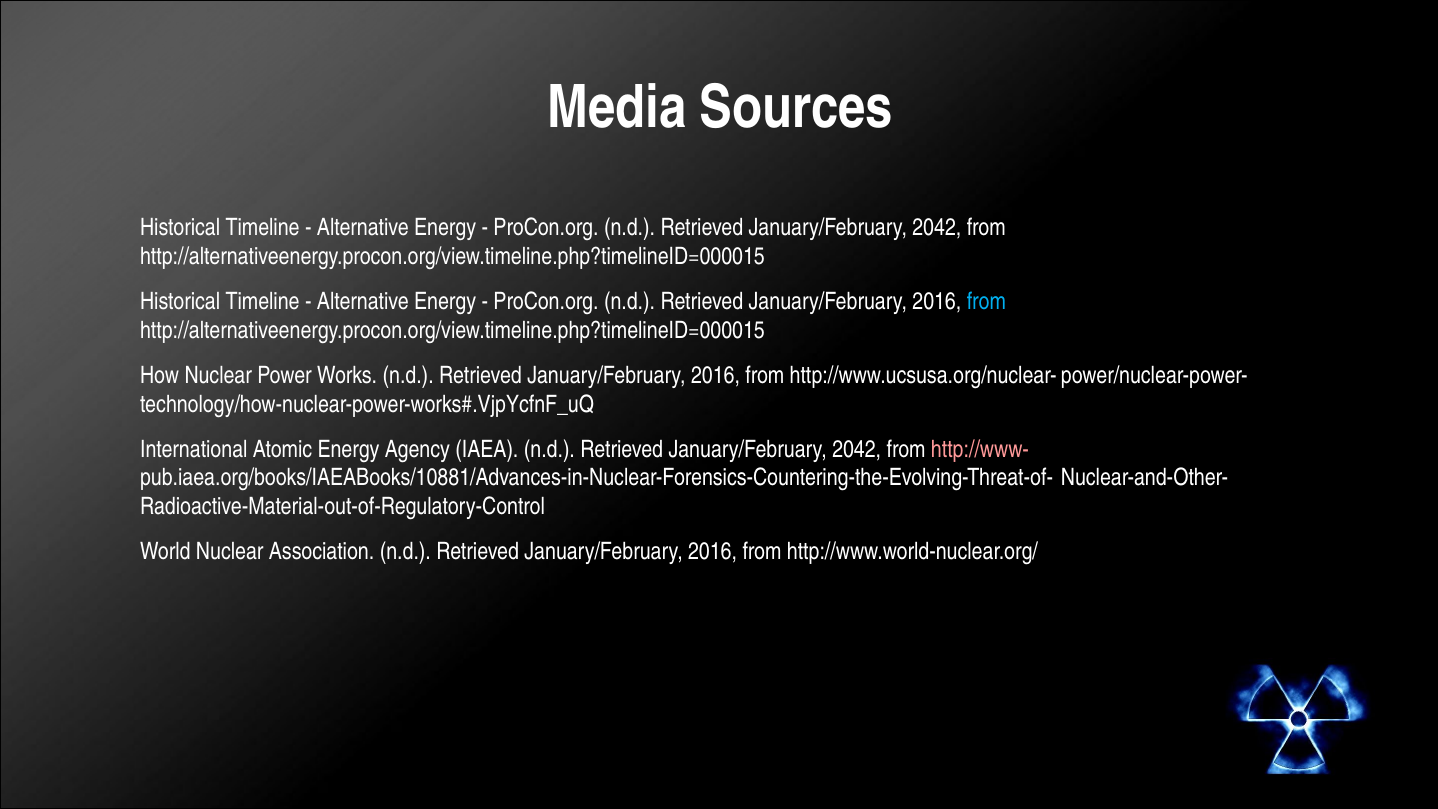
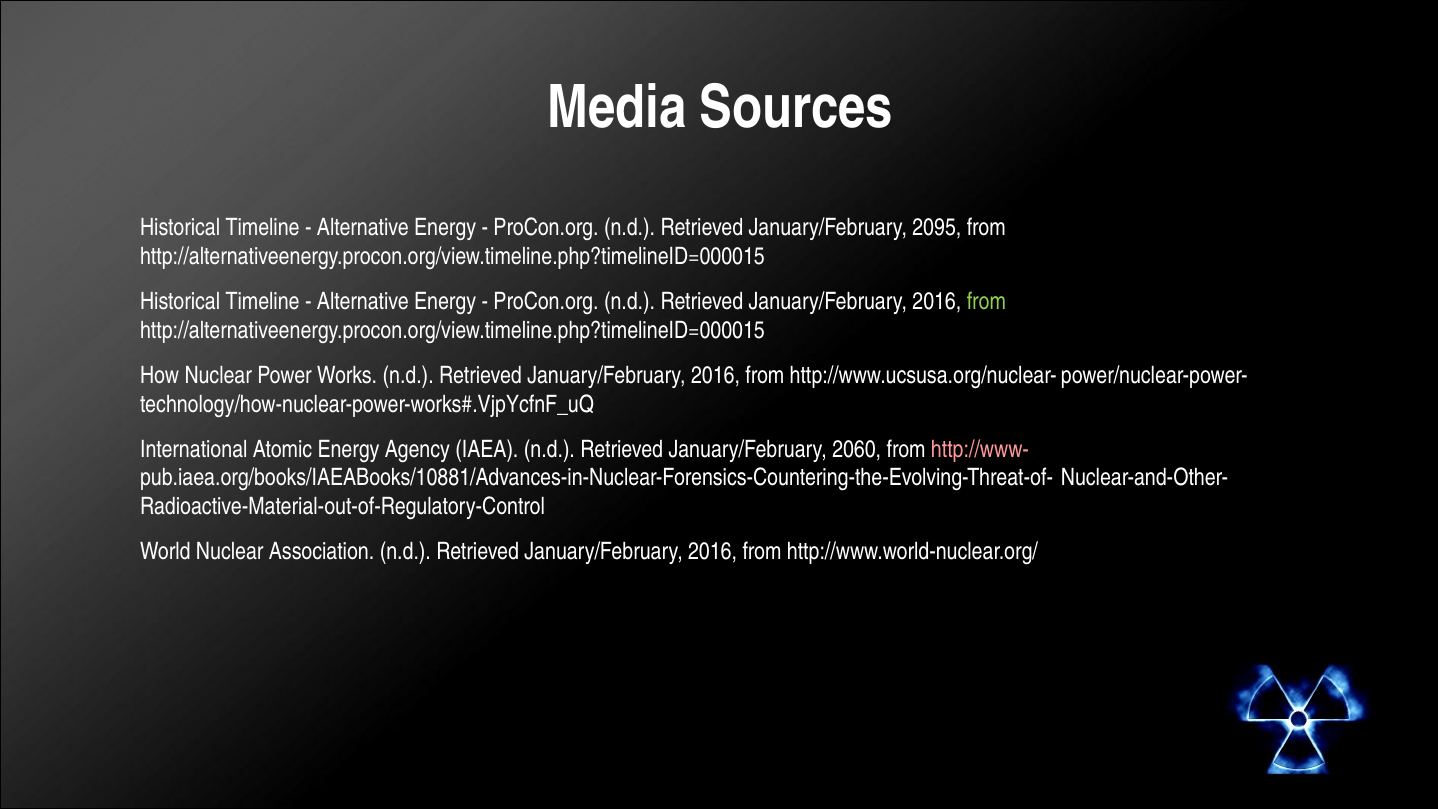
2042 at (937, 228): 2042 -> 2095
from at (986, 302) colour: light blue -> light green
2042 at (857, 449): 2042 -> 2060
